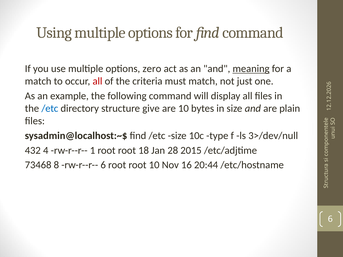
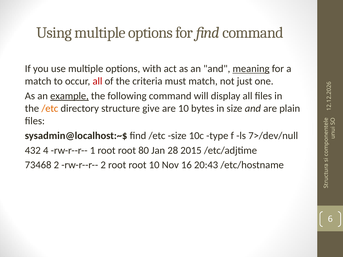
zero: zero -> with
example underline: none -> present
/etc at (50, 109) colour: blue -> orange
3>/dev/null: 3>/dev/null -> 7>/dev/null
18: 18 -> 80
73468 8: 8 -> 2
rw-r--r-- 6: 6 -> 2
20:44: 20:44 -> 20:43
